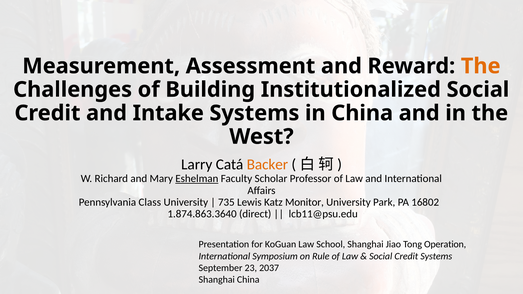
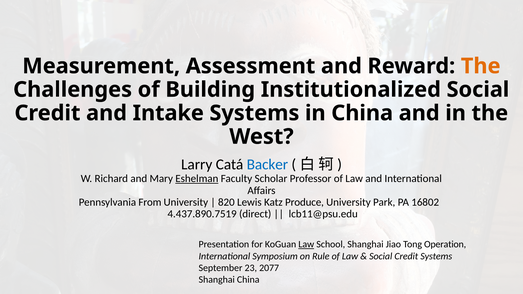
Backer colour: orange -> blue
Class: Class -> From
735: 735 -> 820
Monitor: Monitor -> Produce
1.874.863.3640: 1.874.863.3640 -> 4.437.890.7519
Law at (306, 244) underline: none -> present
2037: 2037 -> 2077
